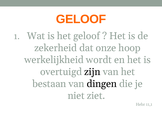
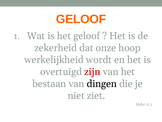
zijn colour: black -> red
